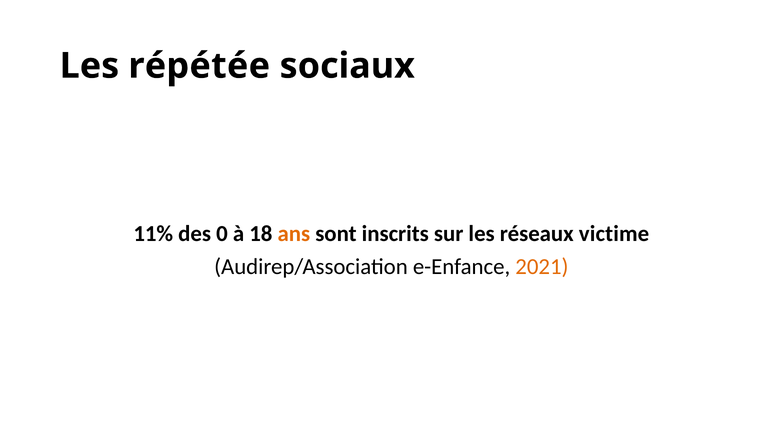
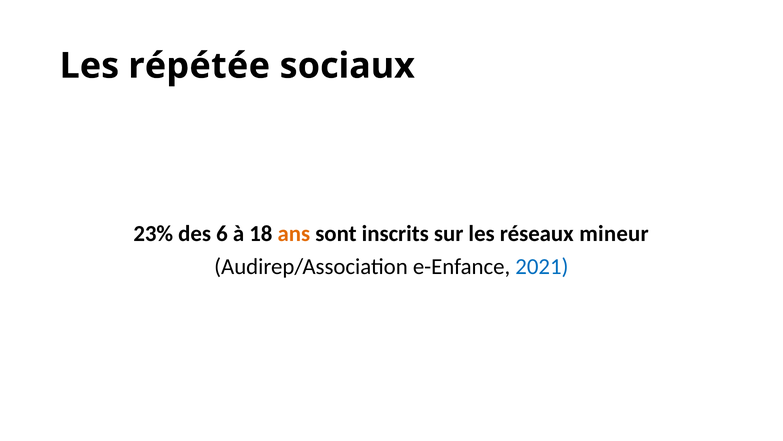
11%: 11% -> 23%
0: 0 -> 6
victime: victime -> mineur
2021 colour: orange -> blue
